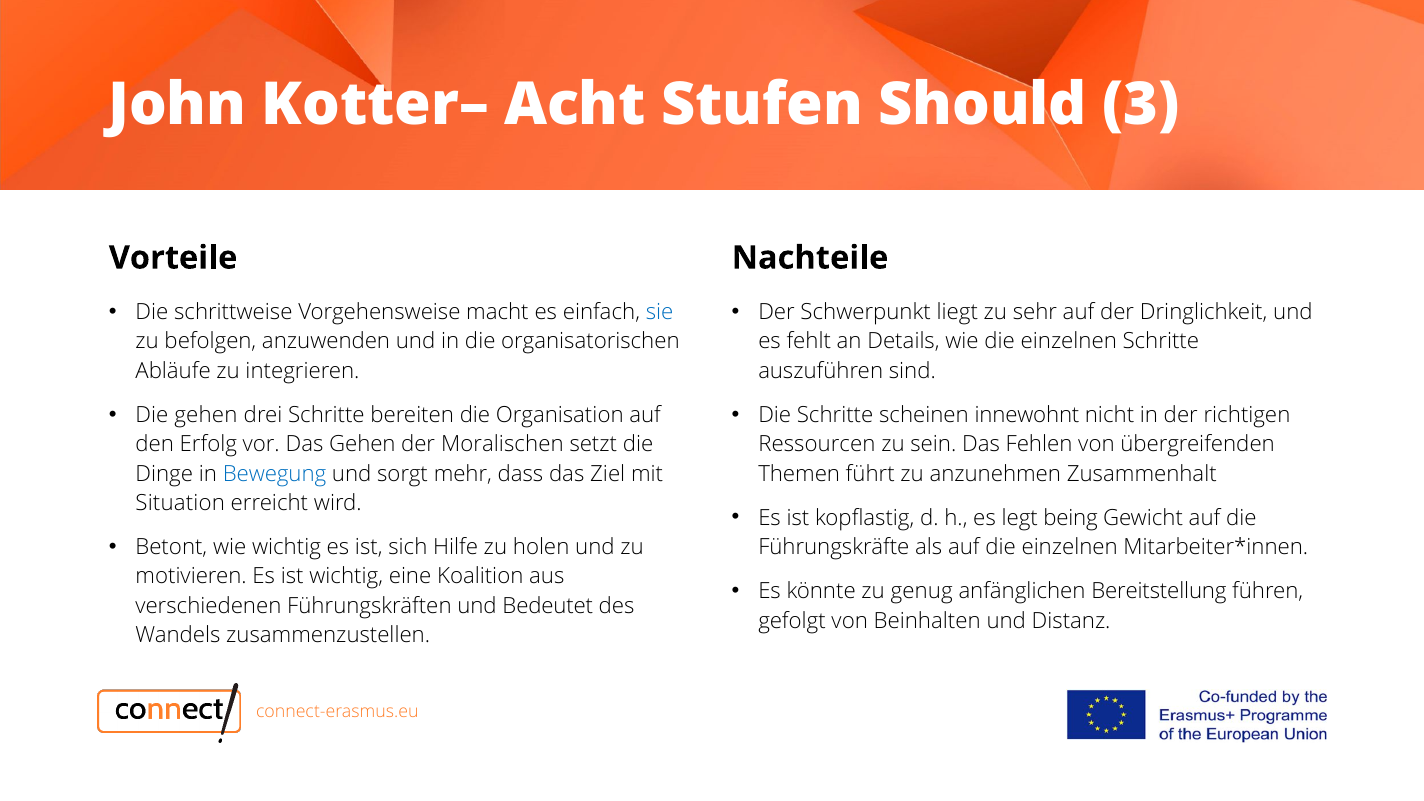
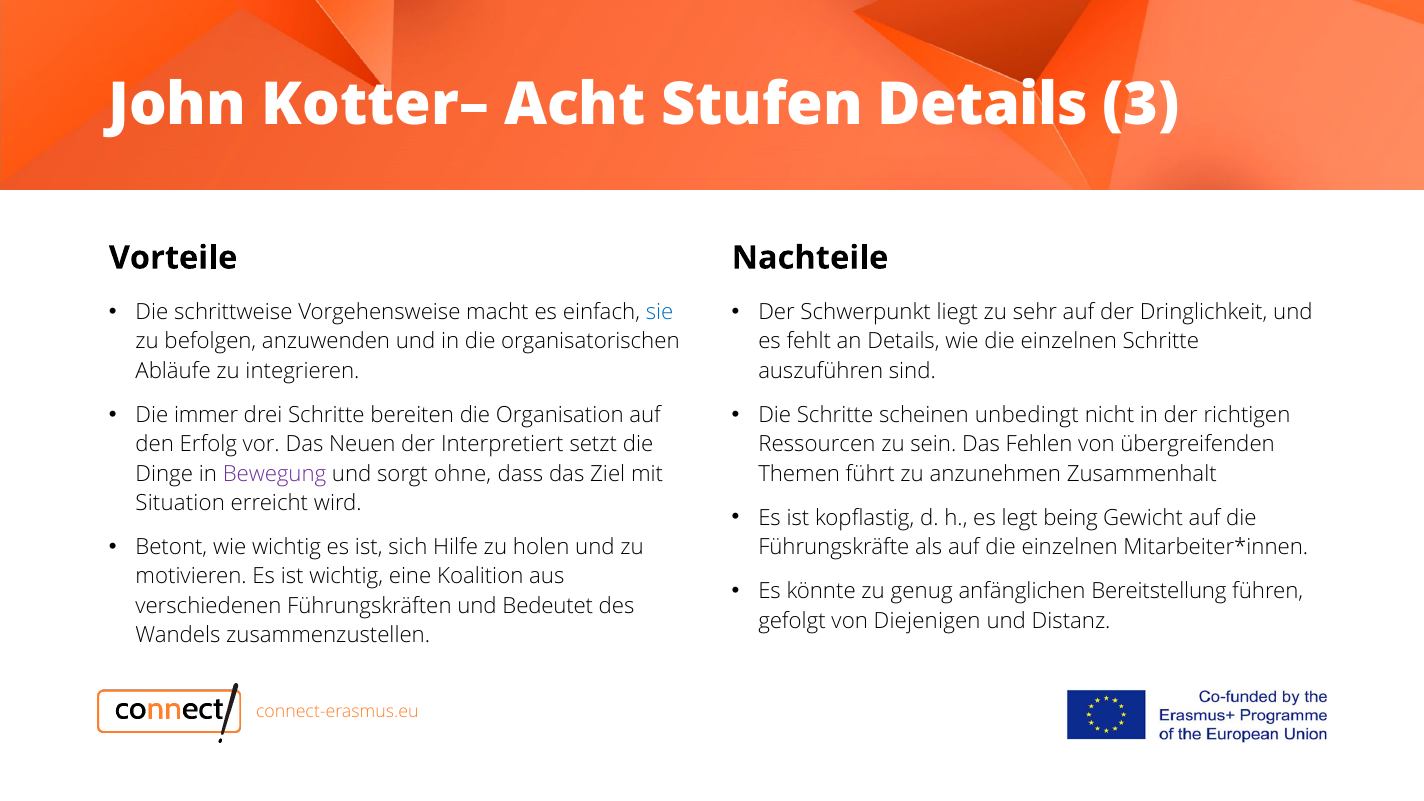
Stufen Should: Should -> Details
Die gehen: gehen -> immer
innewohnt: innewohnt -> unbedingt
Das Gehen: Gehen -> Neuen
Moralischen: Moralischen -> Interpretiert
Bewegung colour: blue -> purple
mehr: mehr -> ohne
Beinhalten: Beinhalten -> Diejenigen
